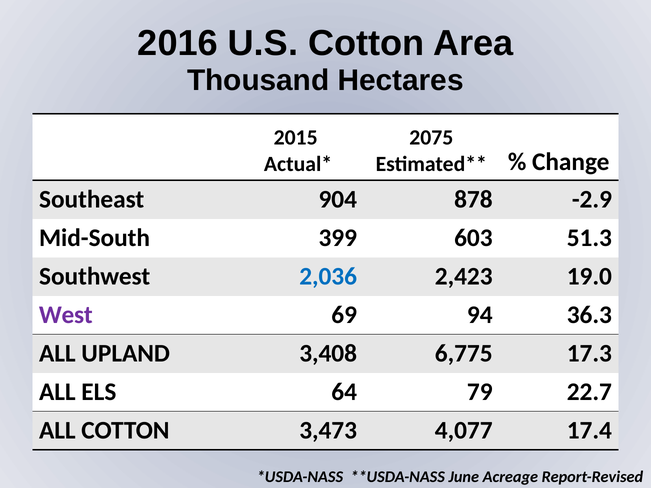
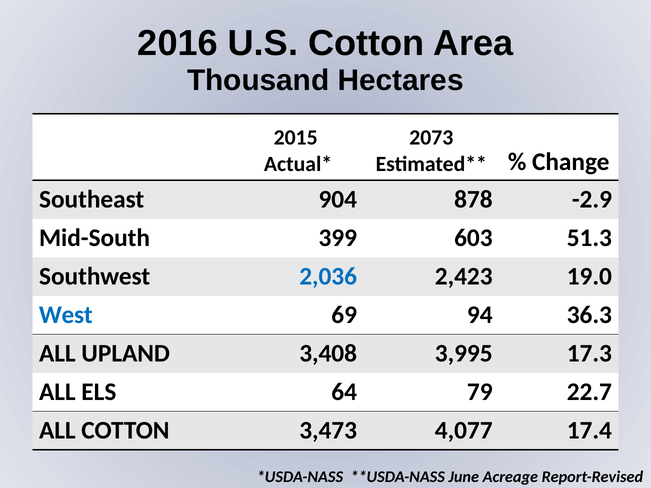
2075: 2075 -> 2073
West colour: purple -> blue
6,775: 6,775 -> 3,995
